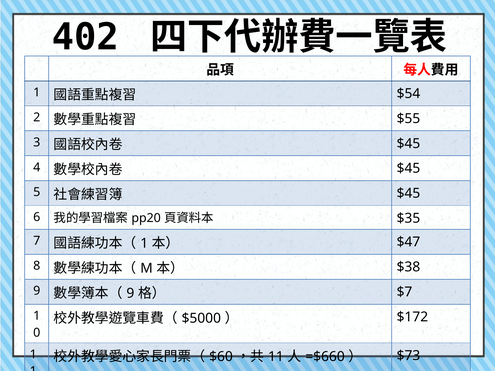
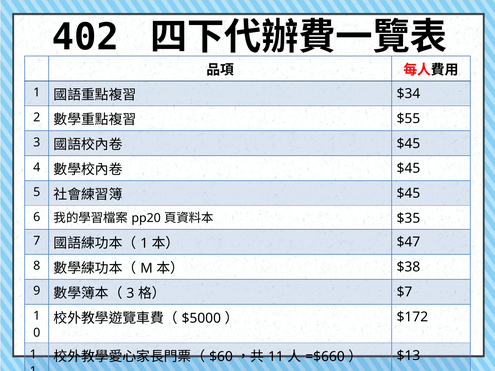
$54: $54 -> $34
9 at (130, 293): 9 -> 3
$73: $73 -> $13
